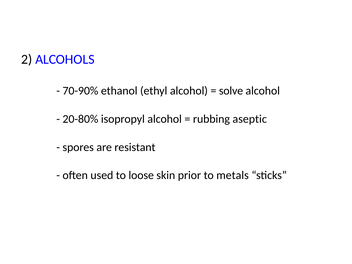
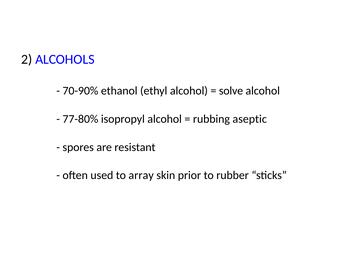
20-80%: 20-80% -> 77-80%
loose: loose -> array
metals: metals -> rubber
